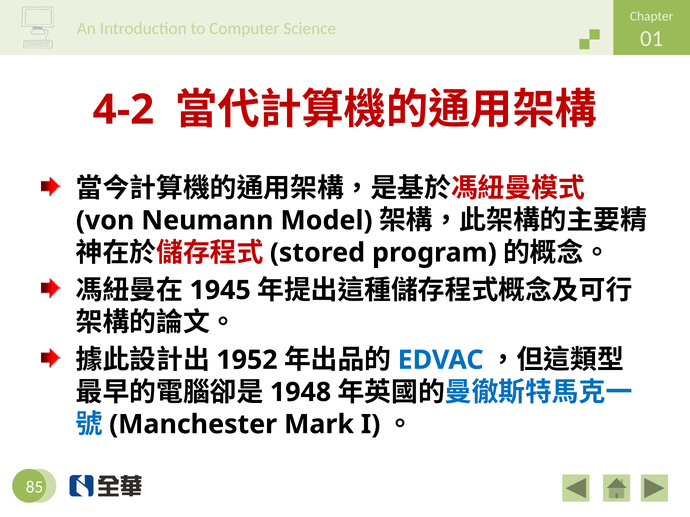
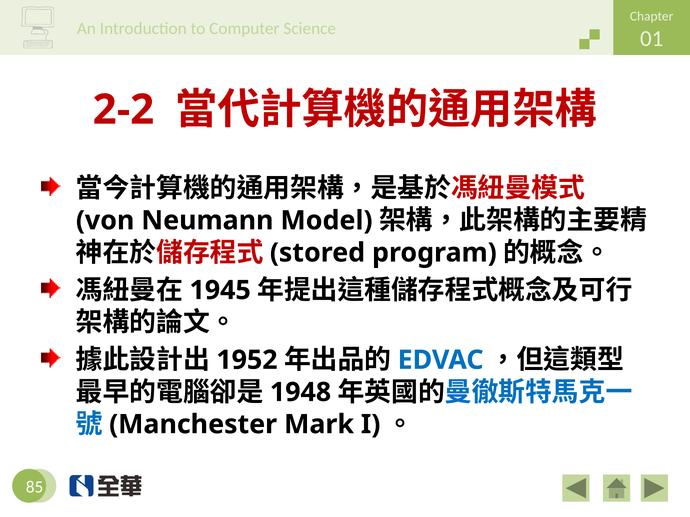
4-2: 4-2 -> 2-2
